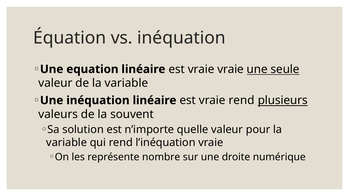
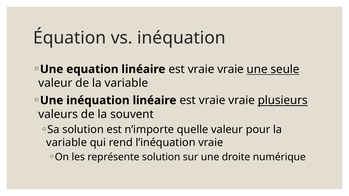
rend at (242, 101): rend -> vraie
représente nombre: nombre -> solution
